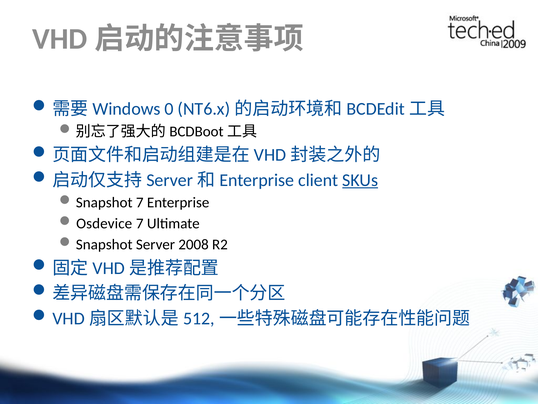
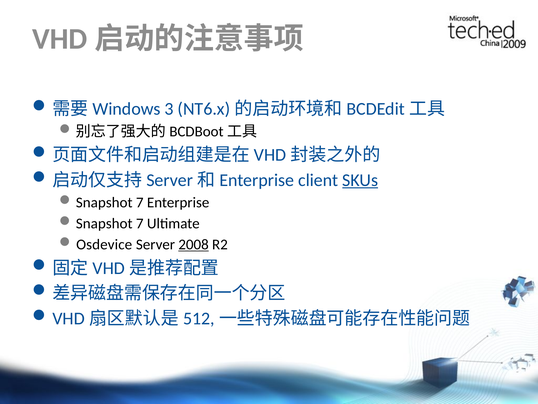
0: 0 -> 3
Osdevice at (104, 223): Osdevice -> Snapshot
Snapshot at (104, 244): Snapshot -> Osdevice
2008 underline: none -> present
